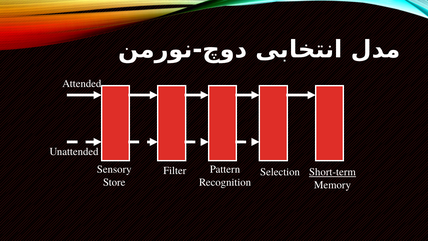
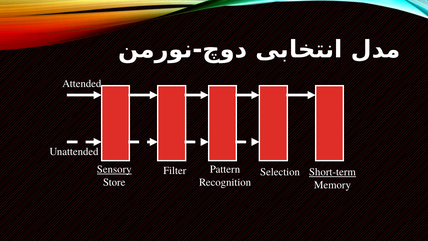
Sensory underline: none -> present
